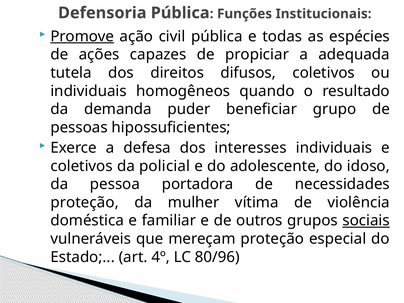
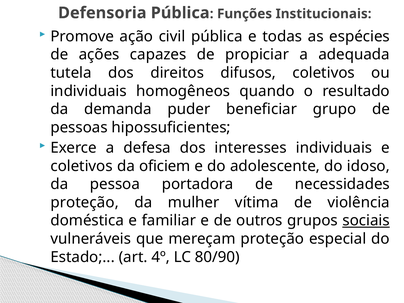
Promove underline: present -> none
policial: policial -> oficiem
80/96: 80/96 -> 80/90
